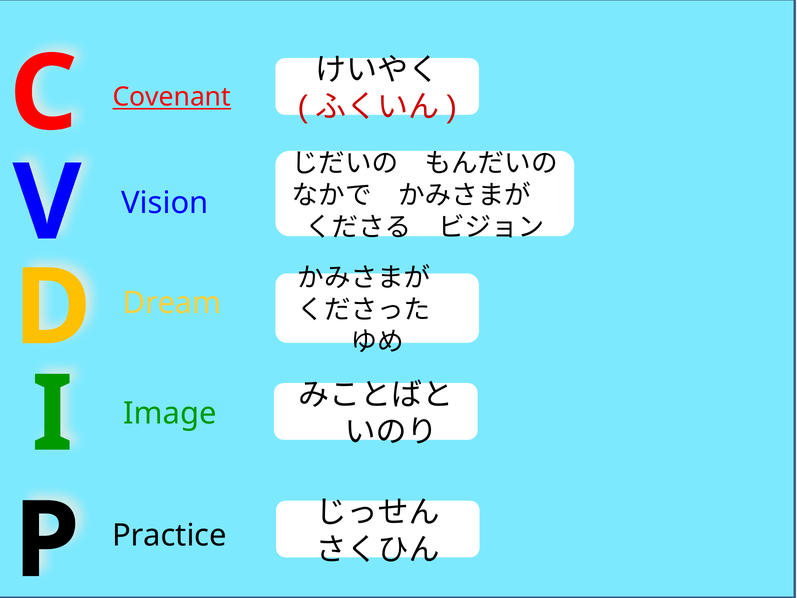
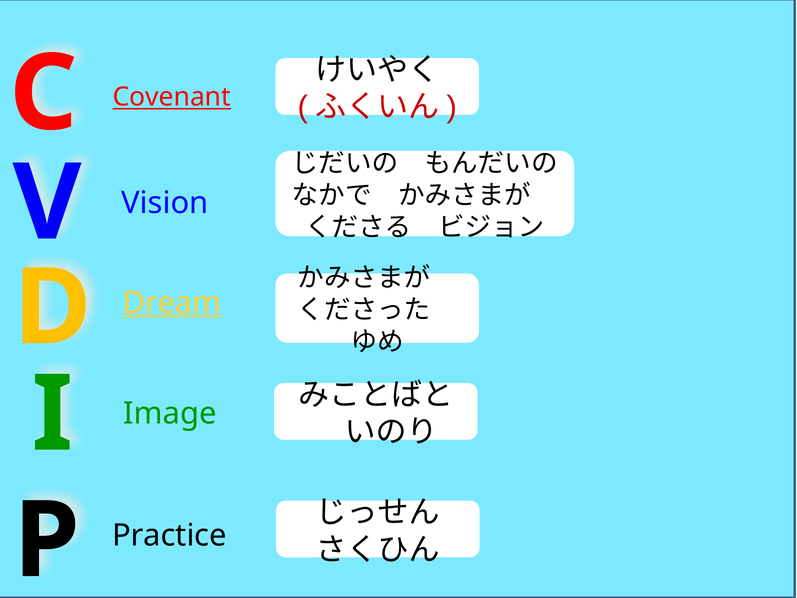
Dream underline: none -> present
